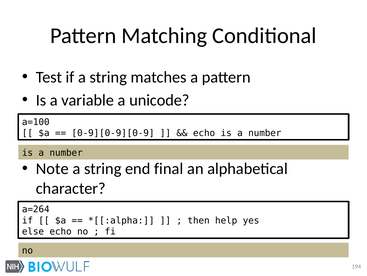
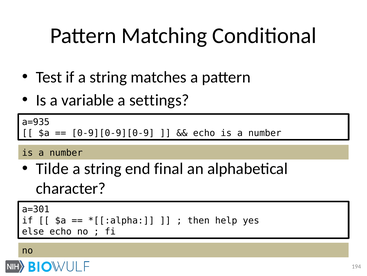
unicode: unicode -> settings
a=100: a=100 -> a=935
Note: Note -> Tilde
a=264: a=264 -> a=301
